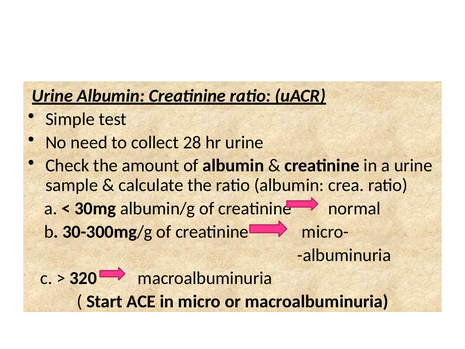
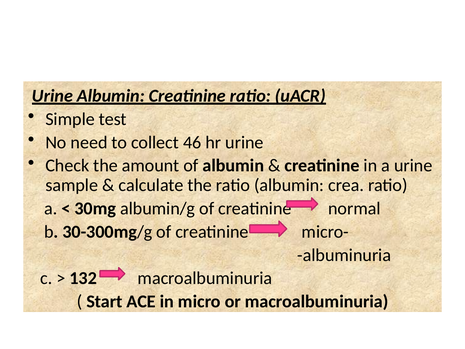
28: 28 -> 46
320: 320 -> 132
